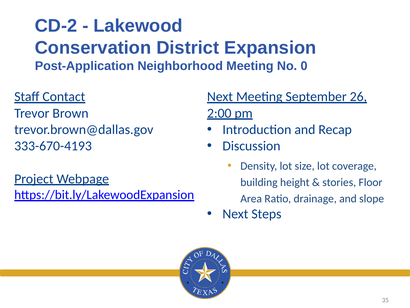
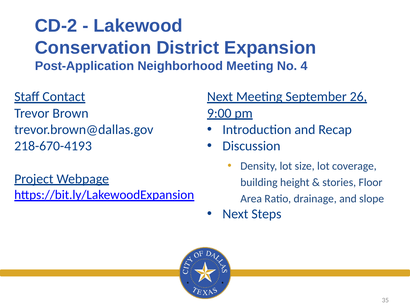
0: 0 -> 4
2:00: 2:00 -> 9:00
333-670-4193: 333-670-4193 -> 218-670-4193
